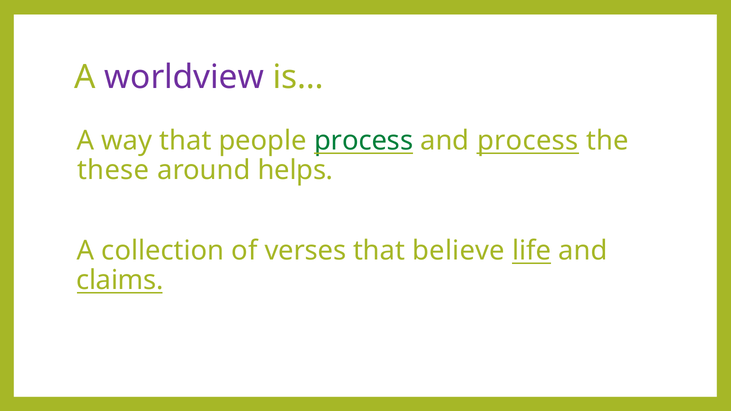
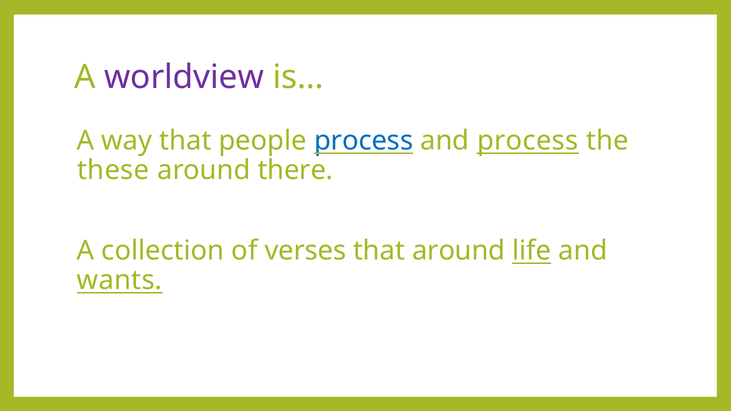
process at (364, 141) colour: green -> blue
helps: helps -> there
that believe: believe -> around
claims: claims -> wants
